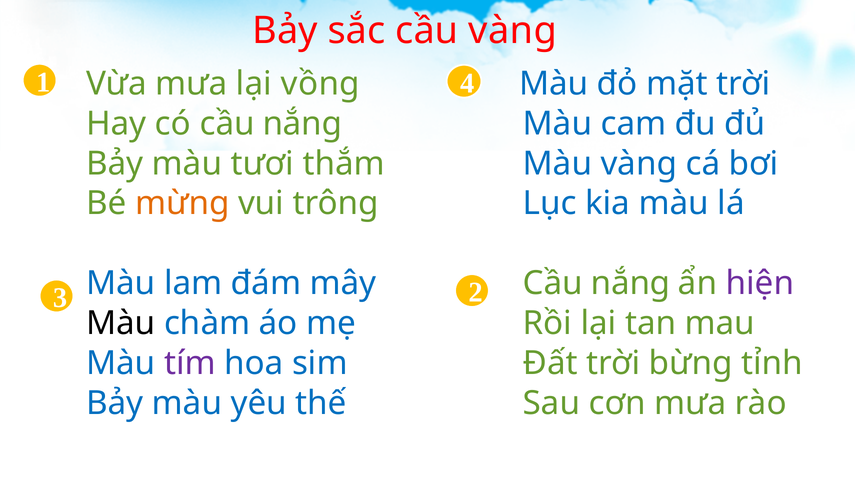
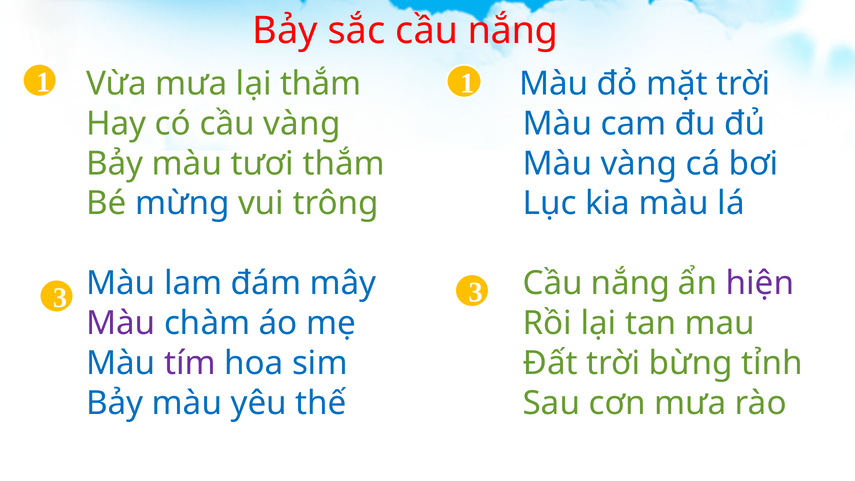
sắc cầu vàng: vàng -> nắng
1 4: 4 -> 1
lại vồng: vồng -> thắm
có cầu nắng: nắng -> vàng
mừng colour: orange -> blue
3 2: 2 -> 3
Màu at (121, 323) colour: black -> purple
